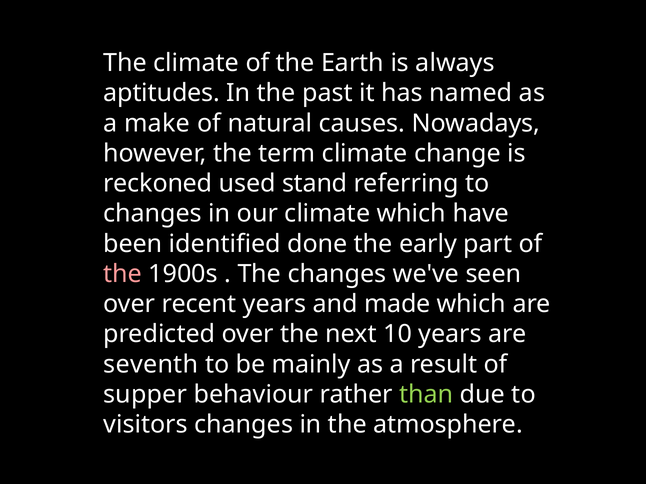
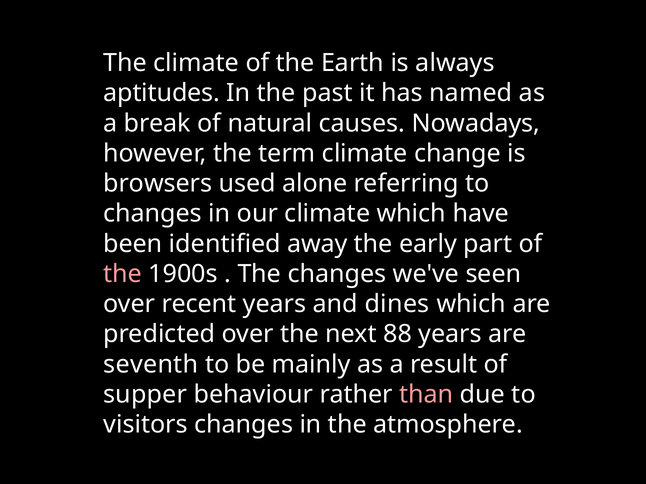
make: make -> break
reckoned: reckoned -> browsers
stand: stand -> alone
done: done -> away
made: made -> dines
10: 10 -> 88
than colour: light green -> pink
